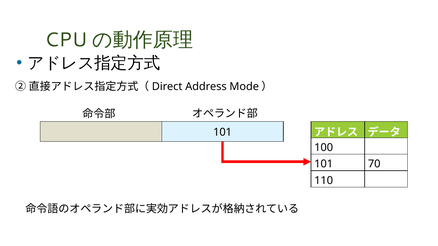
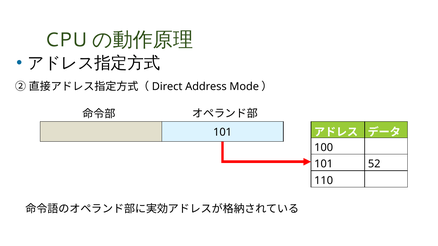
70: 70 -> 52
